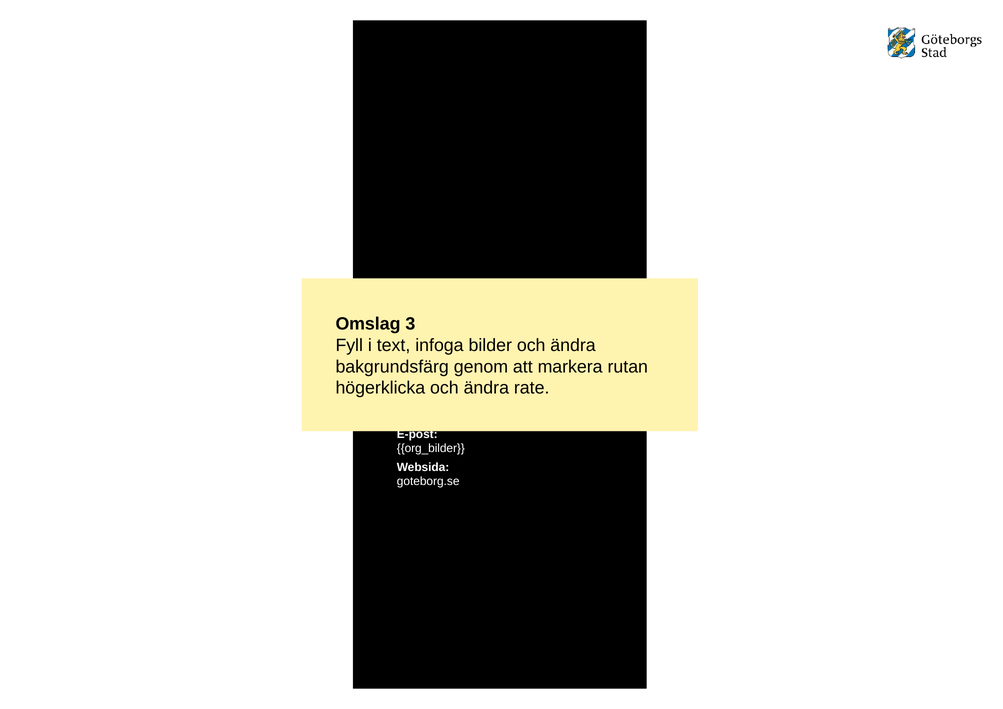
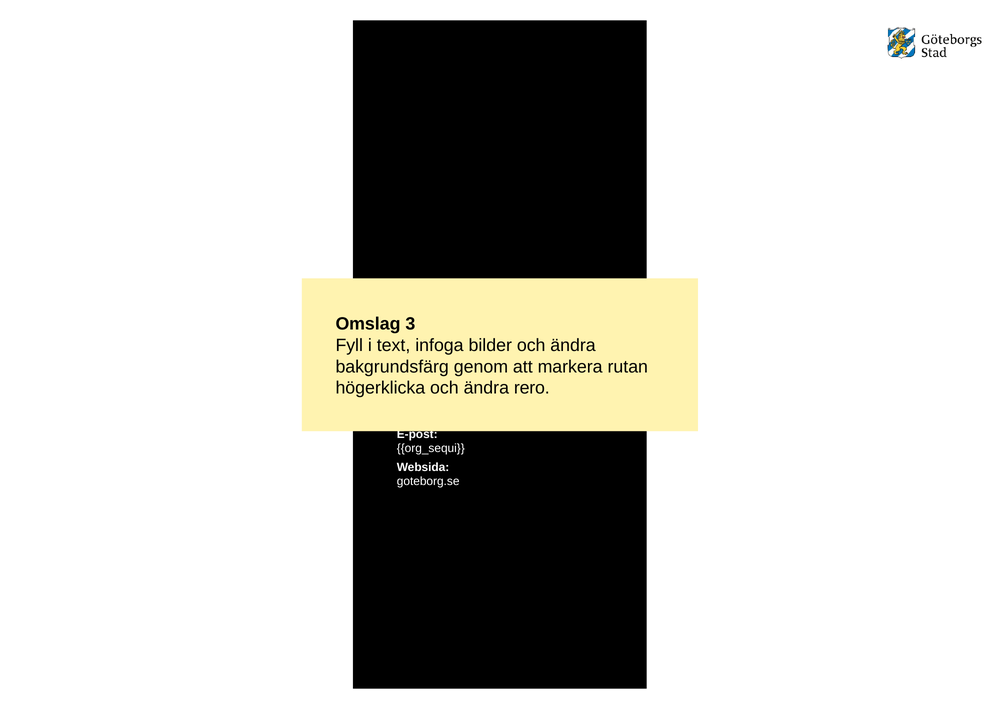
ändra rate: rate -> rero
org_bilder: org_bilder -> org_sequi
